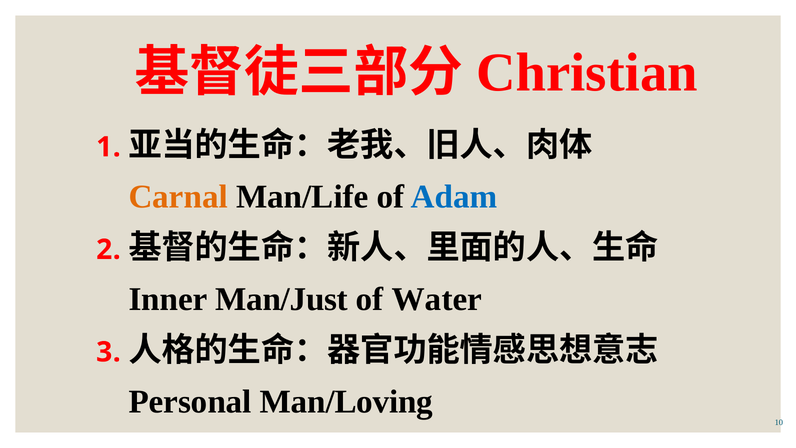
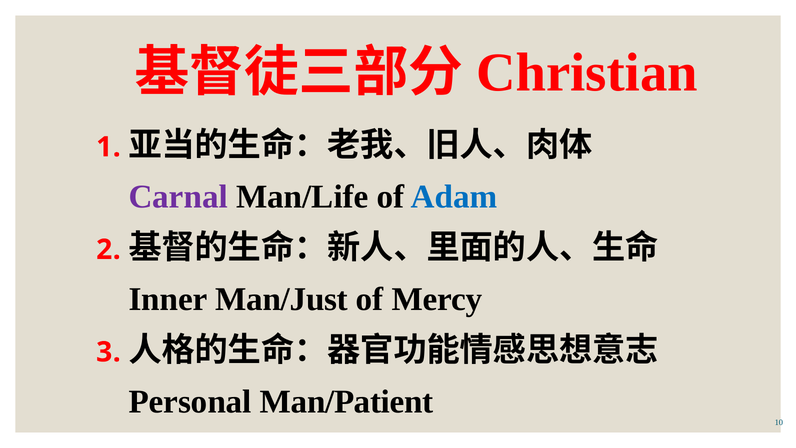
Carnal colour: orange -> purple
Water: Water -> Mercy
Man/Loving: Man/Loving -> Man/Patient
